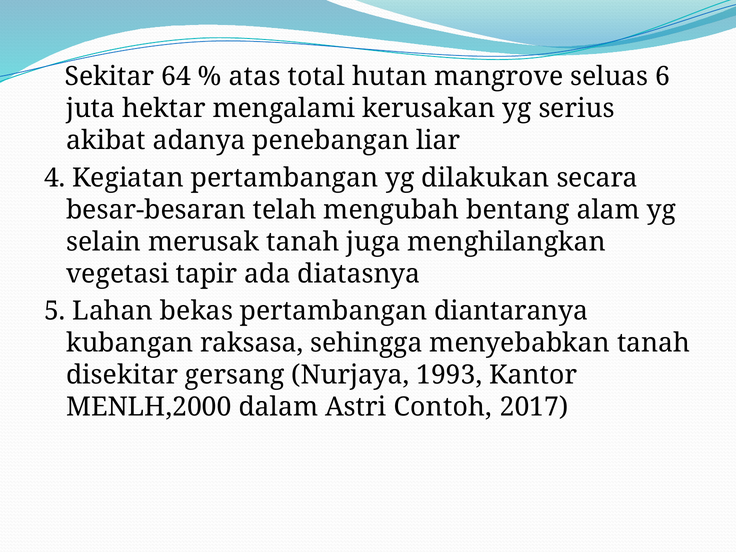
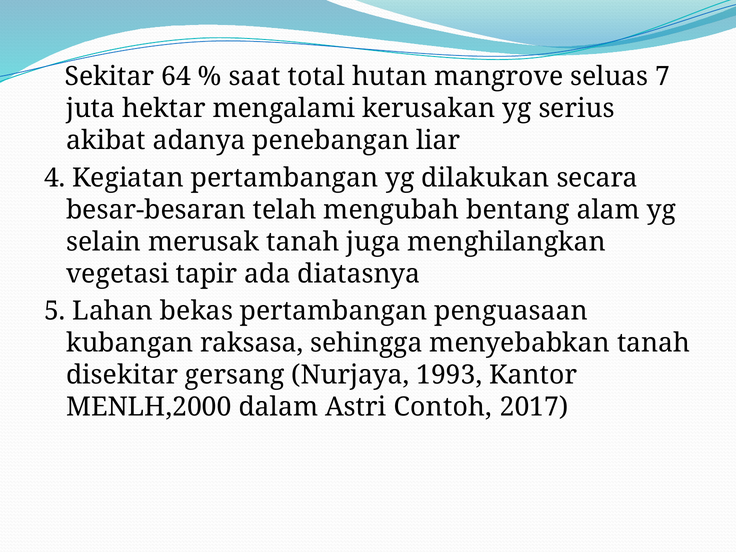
atas: atas -> saat
6: 6 -> 7
diantaranya: diantaranya -> penguasaan
